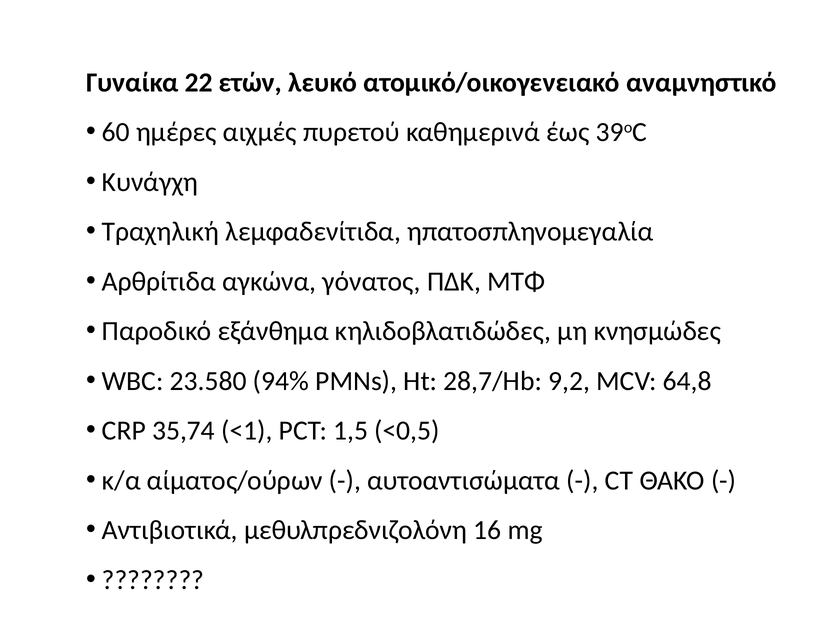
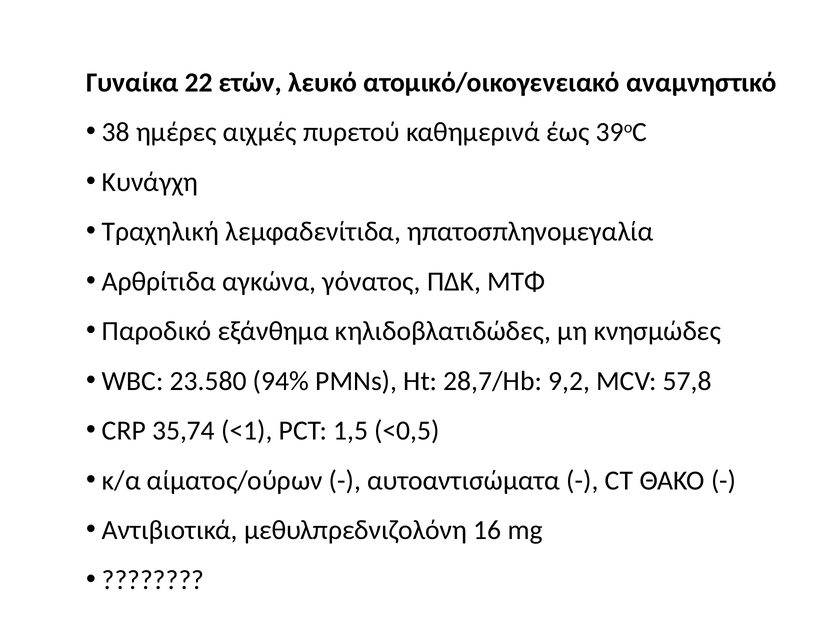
60: 60 -> 38
64,8: 64,8 -> 57,8
